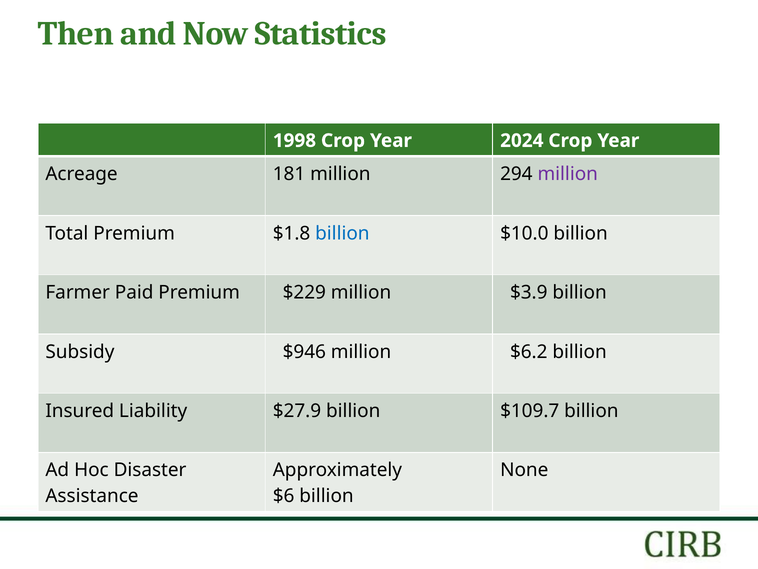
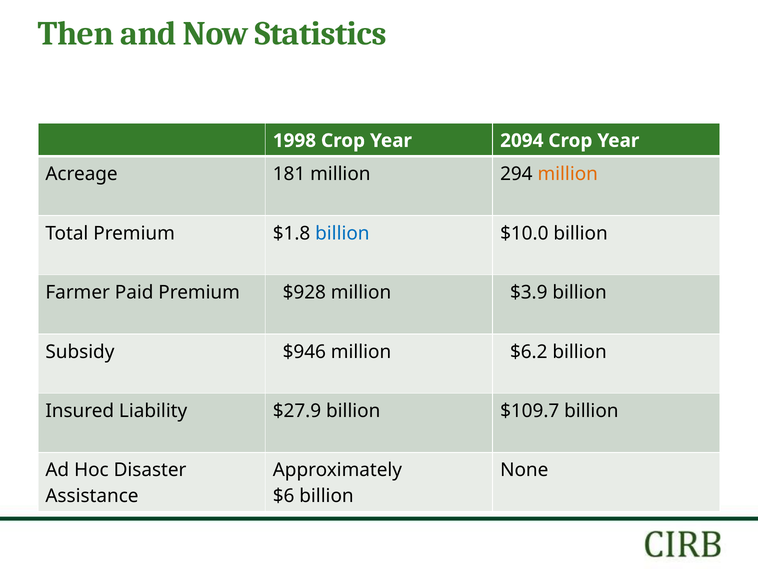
2024: 2024 -> 2094
million at (568, 174) colour: purple -> orange
$229: $229 -> $928
